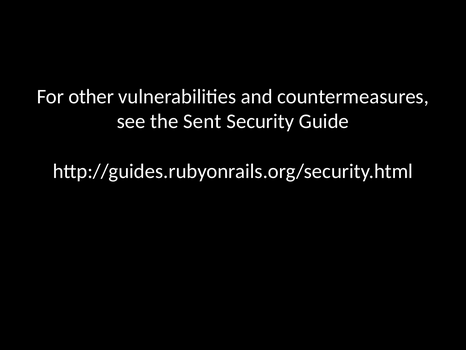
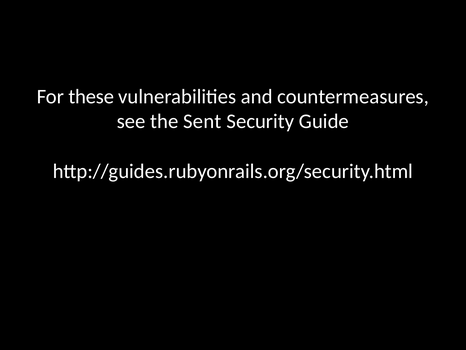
other: other -> these
